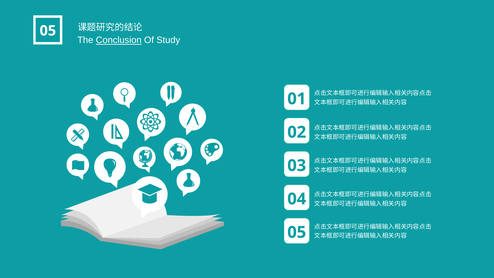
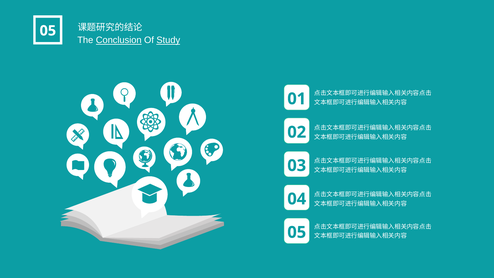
Study underline: none -> present
